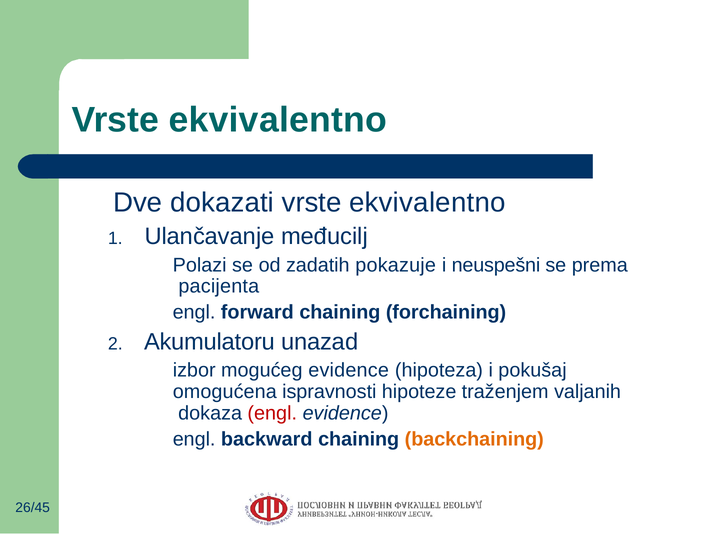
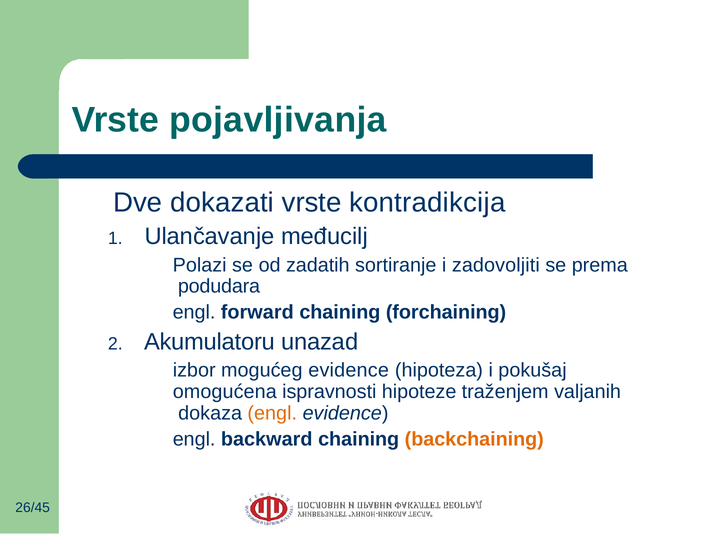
ekvivalentno at (278, 120): ekvivalentno -> pojavljivanja
ekvivalentno at (427, 203): ekvivalentno -> kontradikcija
pokazuje: pokazuje -> sortiranje
neuspešni: neuspešni -> zadovoljiti
pacijenta: pacijenta -> podudara
engl at (272, 413) colour: red -> orange
